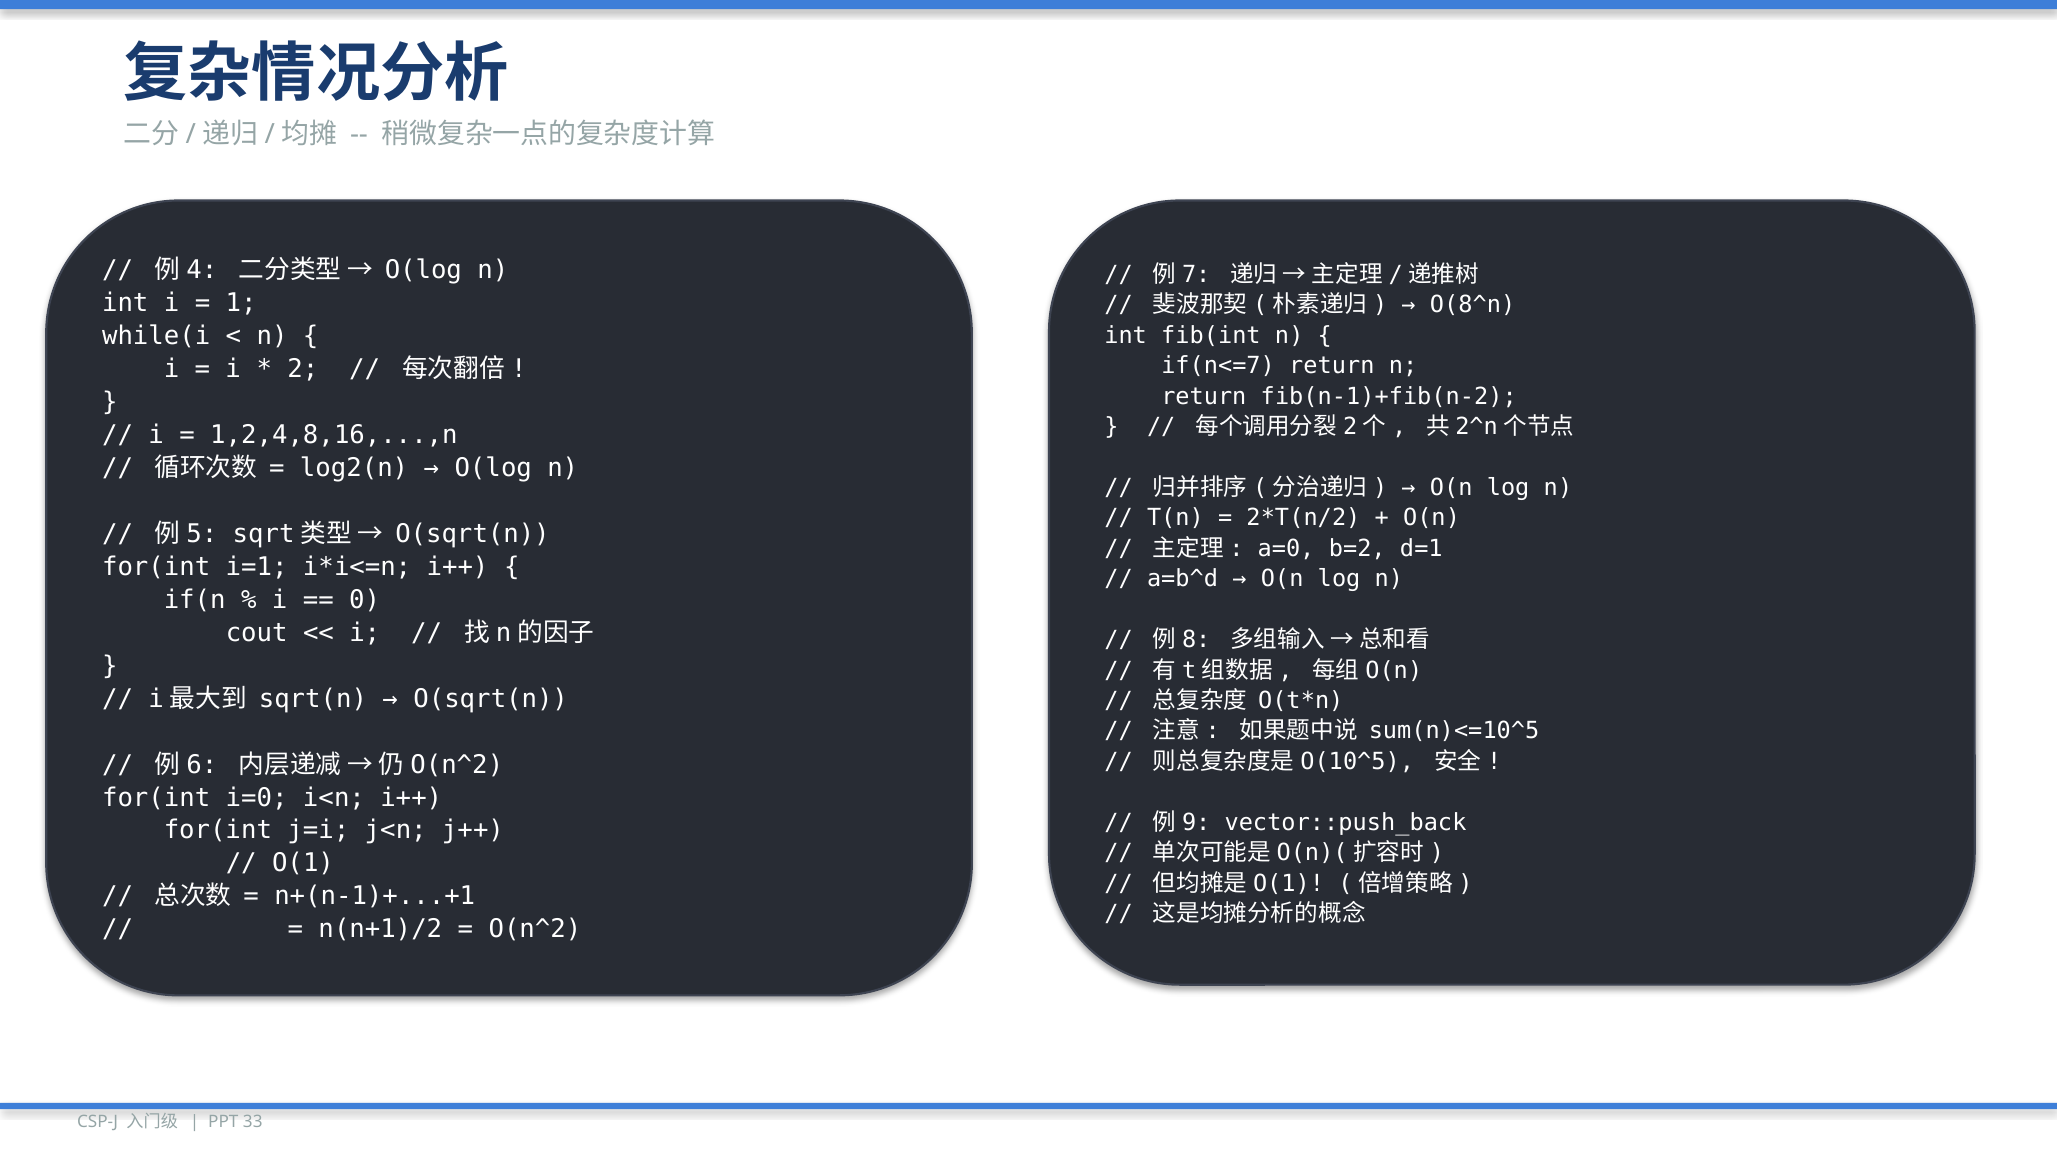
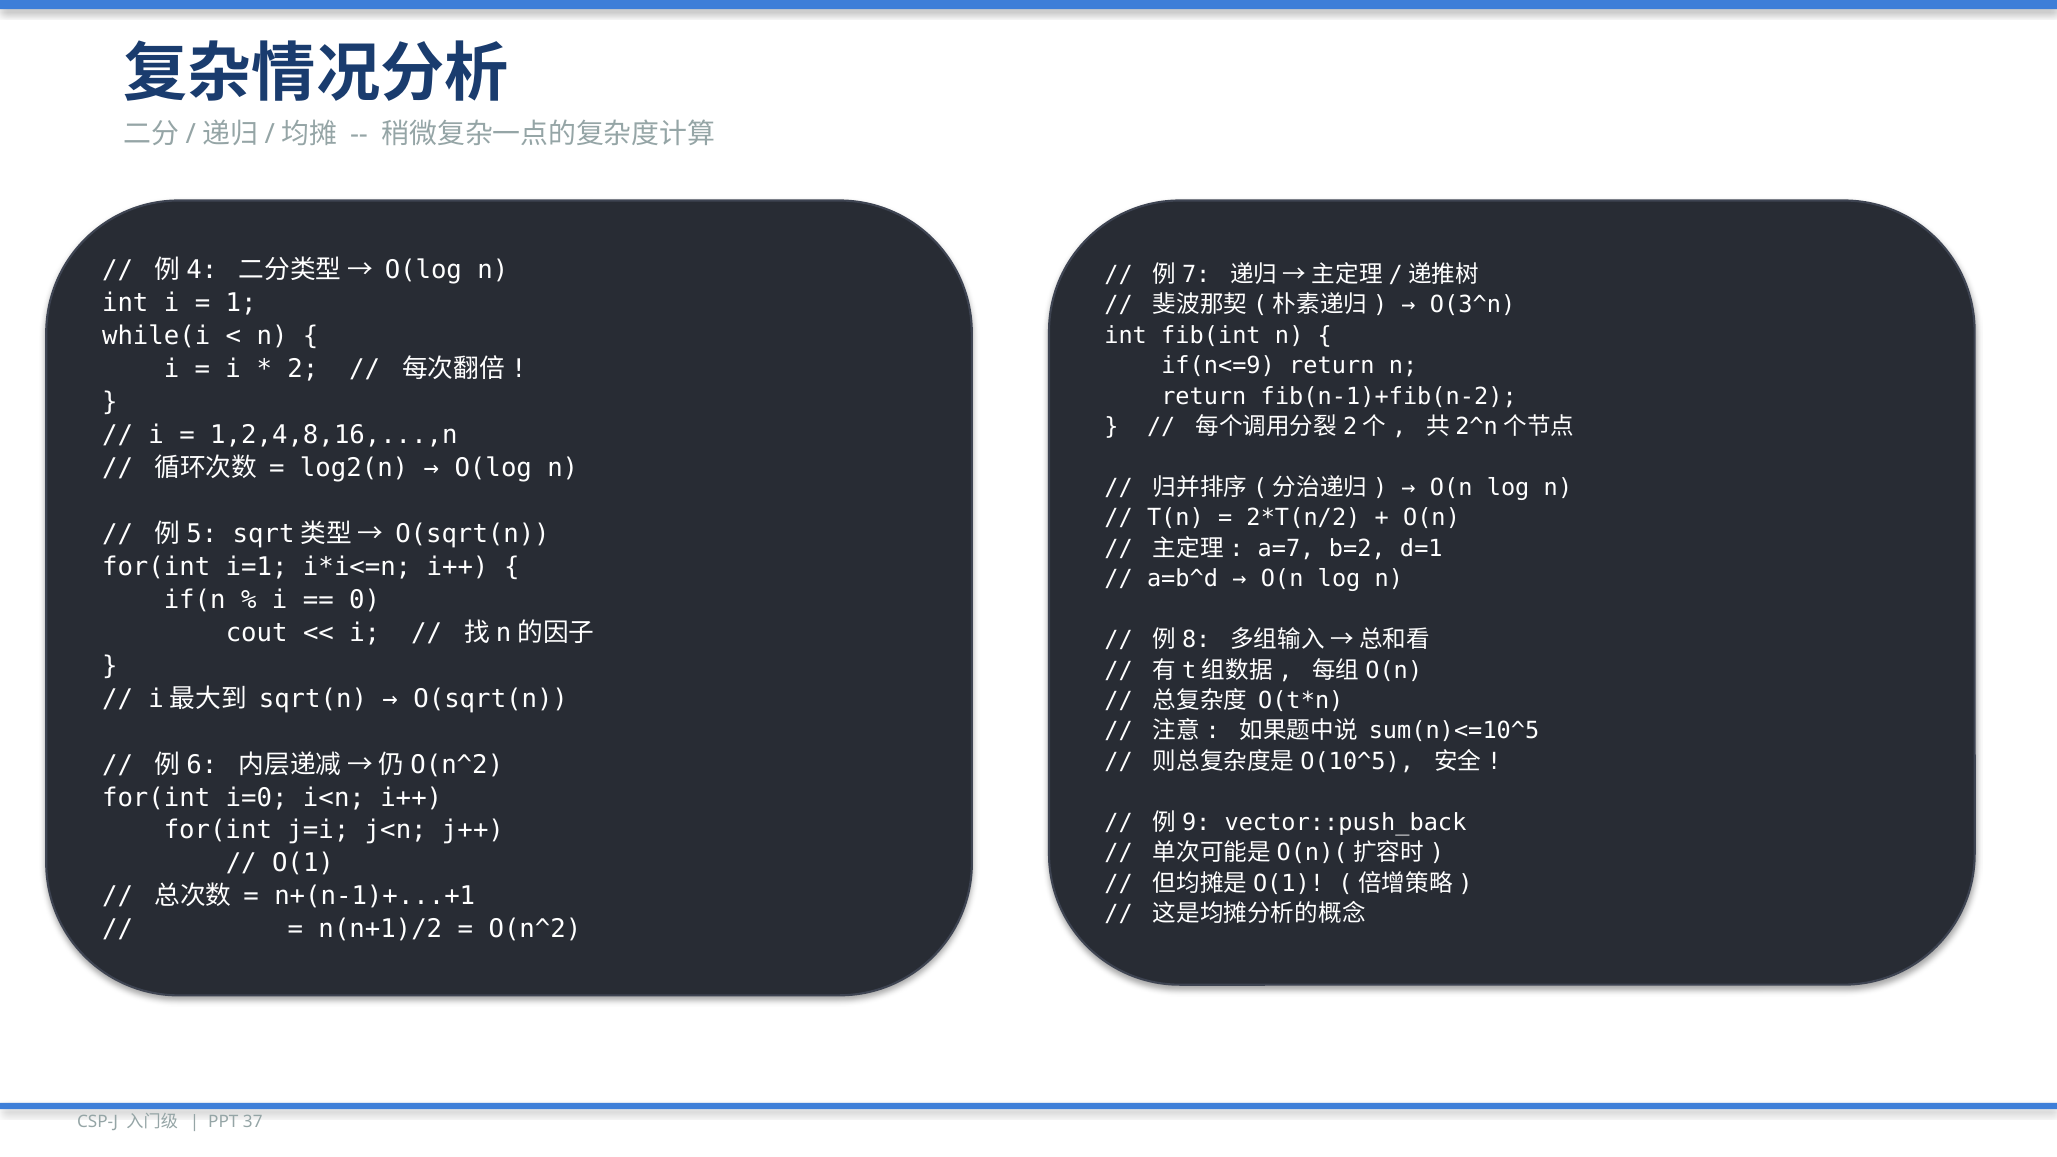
O(8^n: O(8^n -> O(3^n
if(n<=7: if(n<=7 -> if(n<=9
a=0: a=0 -> a=7
33: 33 -> 37
